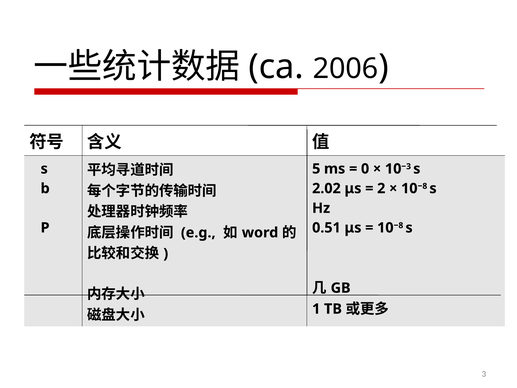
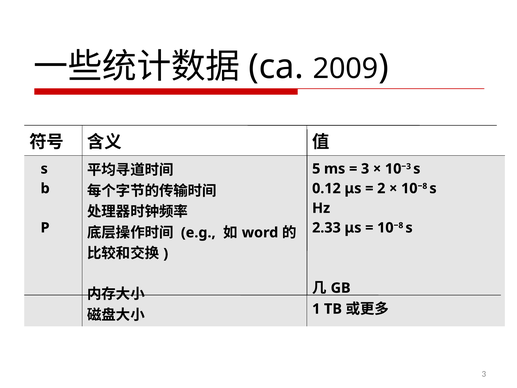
2006: 2006 -> 2009
0 at (365, 169): 0 -> 3
2.02: 2.02 -> 0.12
0.51: 0.51 -> 2.33
